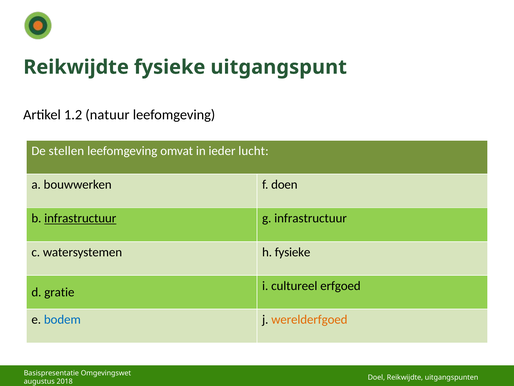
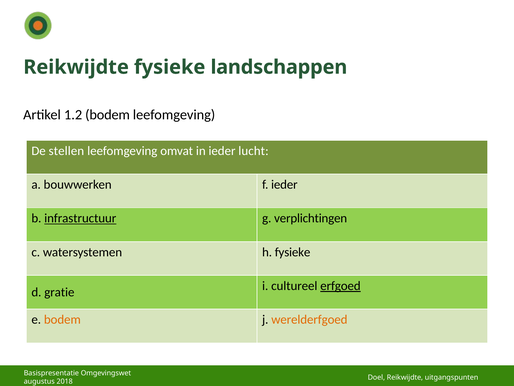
uitgangspunt: uitgangspunt -> landschappen
1.2 natuur: natuur -> bodem
f doen: doen -> ieder
g infrastructuur: infrastructuur -> verplichtingen
erfgoed underline: none -> present
bodem at (62, 319) colour: blue -> orange
